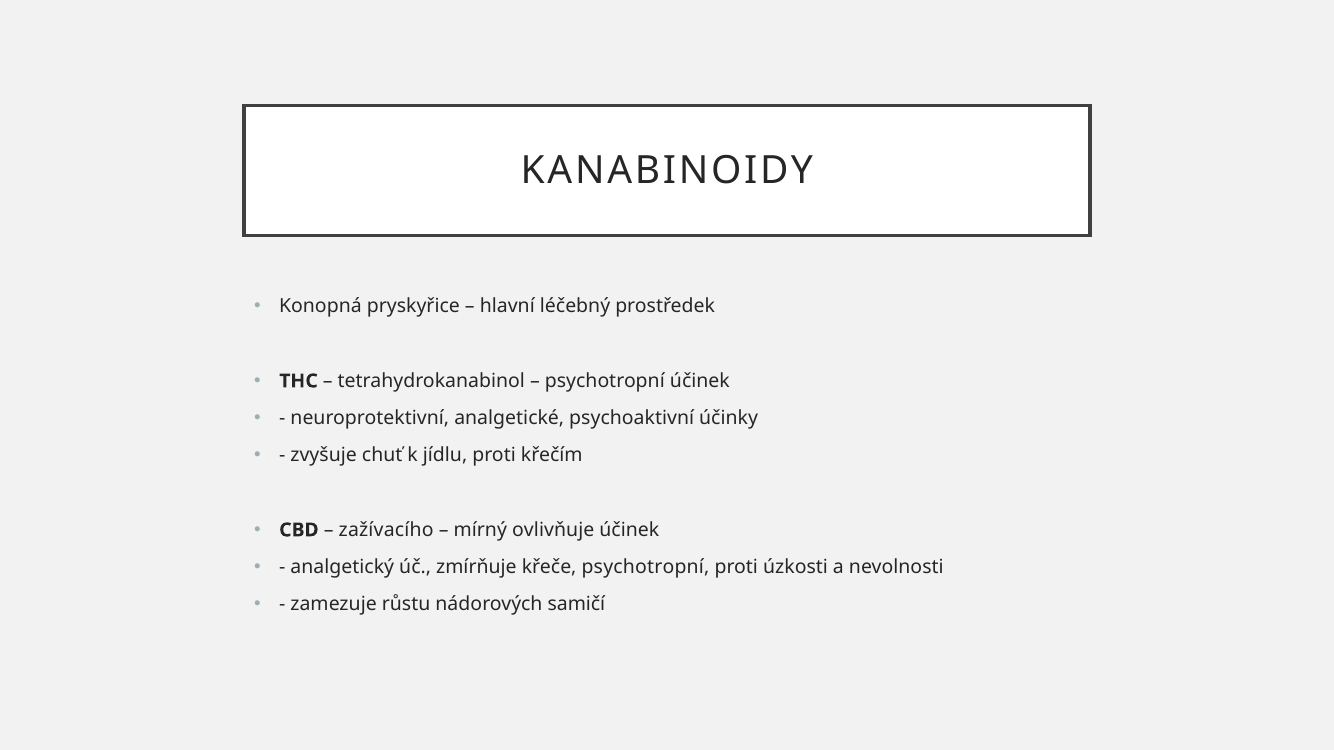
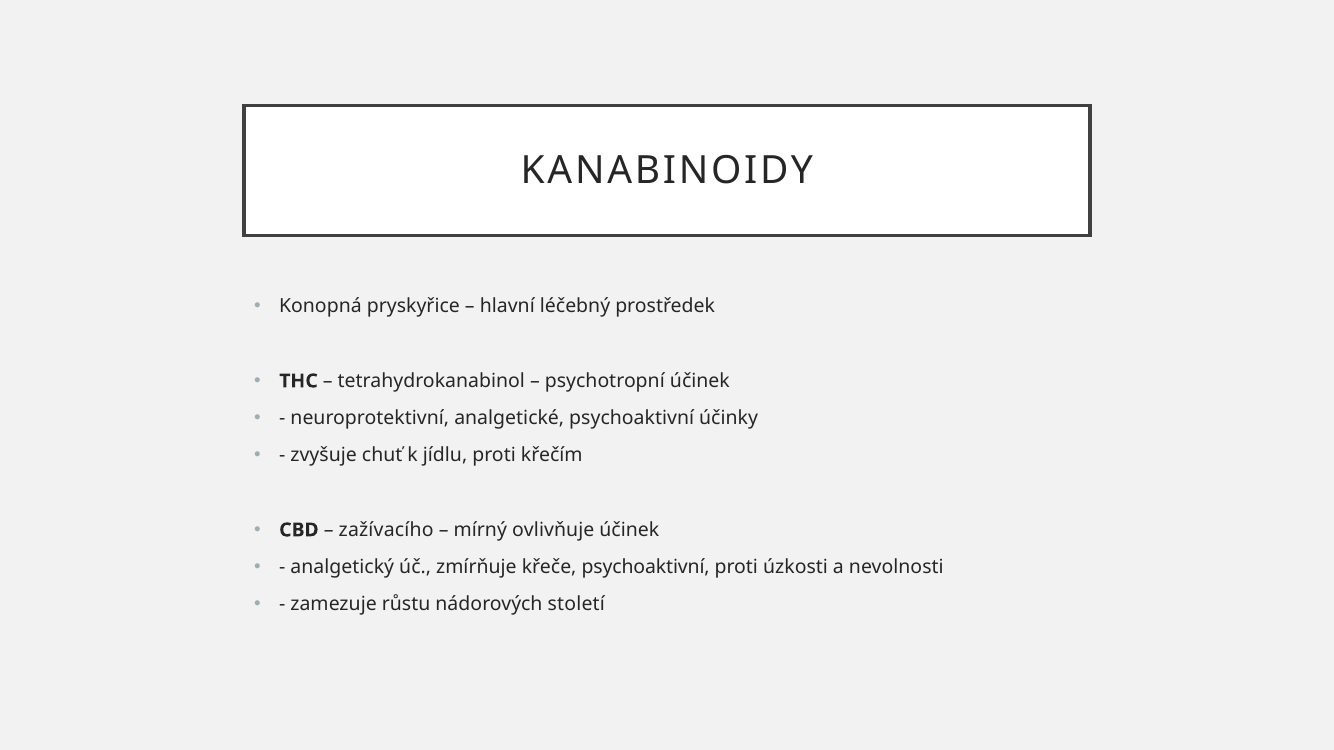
křeče psychotropní: psychotropní -> psychoaktivní
samičí: samičí -> století
